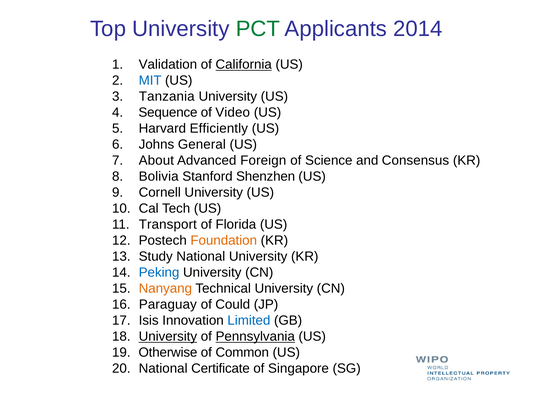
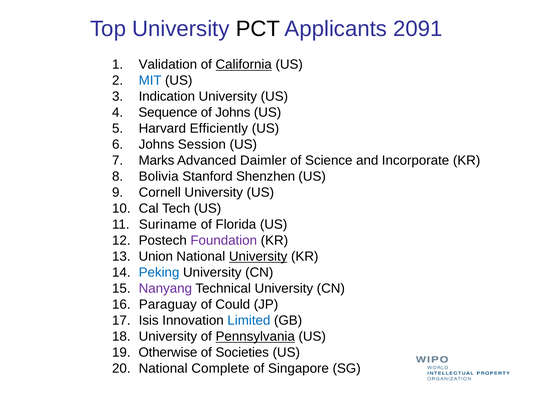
PCT colour: green -> black
2014: 2014 -> 2091
Tanzania: Tanzania -> Indication
of Video: Video -> Johns
General: General -> Session
About: About -> Marks
Foreign: Foreign -> Daimler
Consensus: Consensus -> Incorporate
Transport: Transport -> Suriname
Foundation colour: orange -> purple
Study: Study -> Union
University at (258, 256) underline: none -> present
Nanyang colour: orange -> purple
University at (168, 336) underline: present -> none
Common: Common -> Societies
Certificate: Certificate -> Complete
